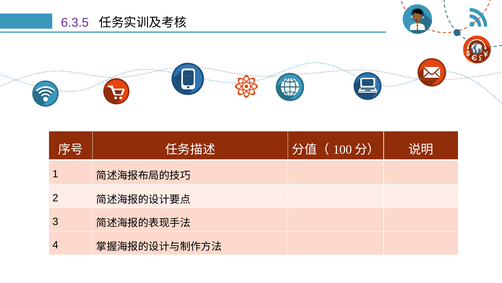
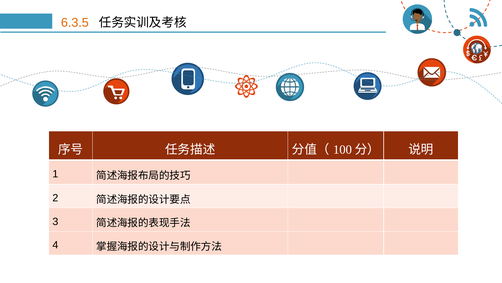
6.3.5 colour: purple -> orange
